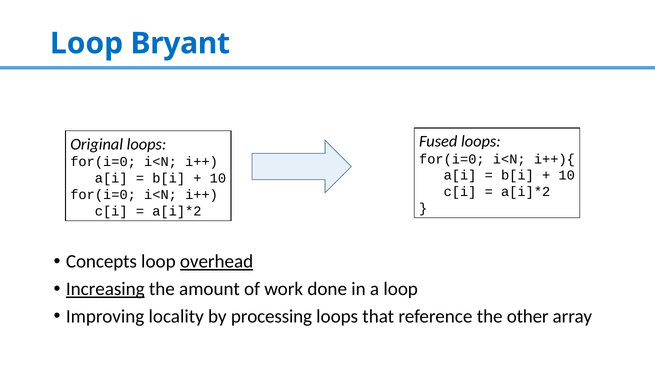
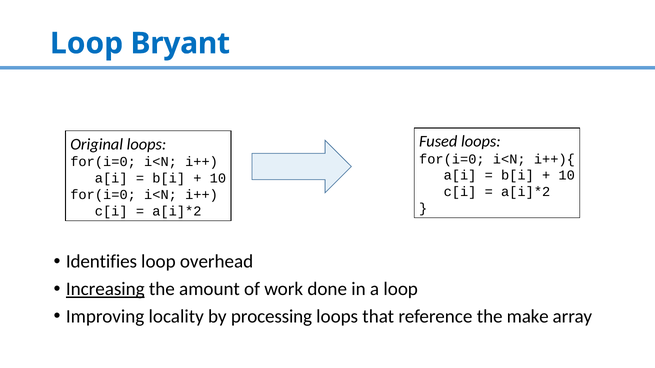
Concepts: Concepts -> Identifies
overhead underline: present -> none
other: other -> make
